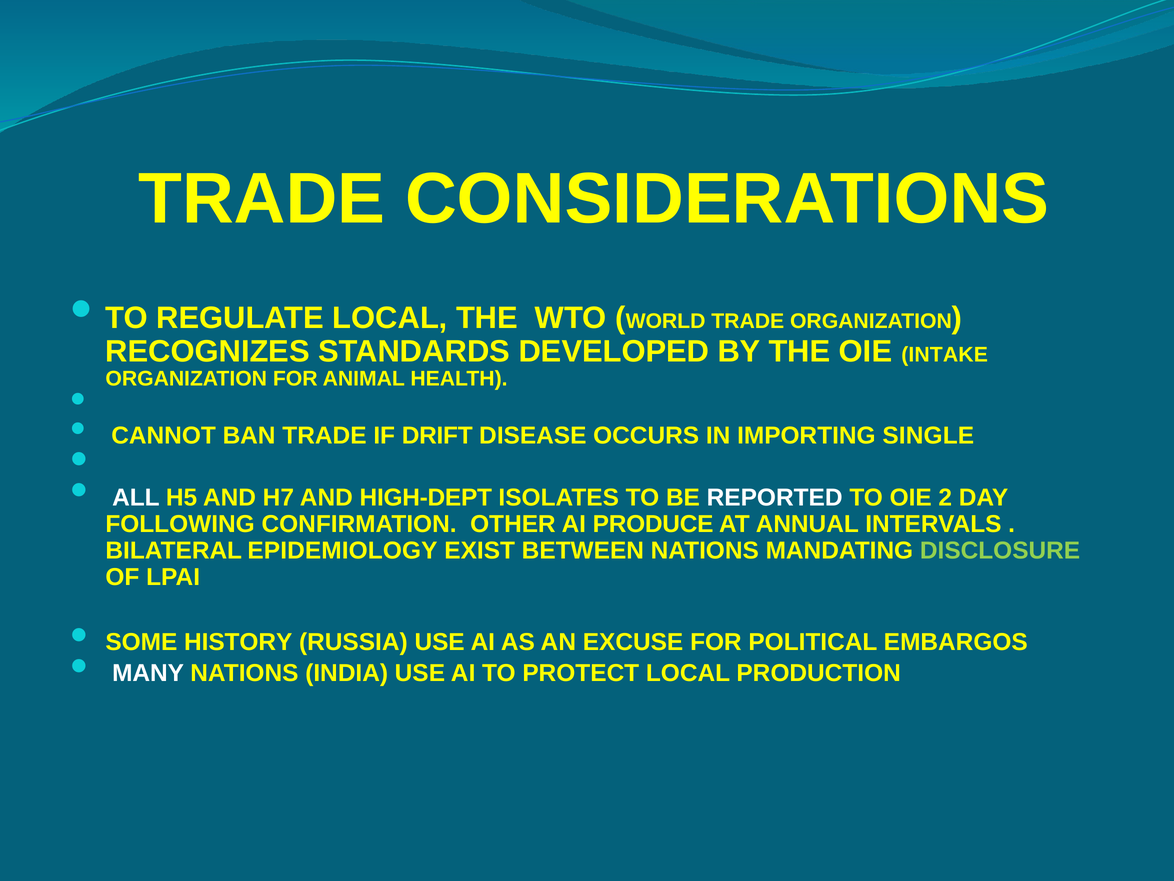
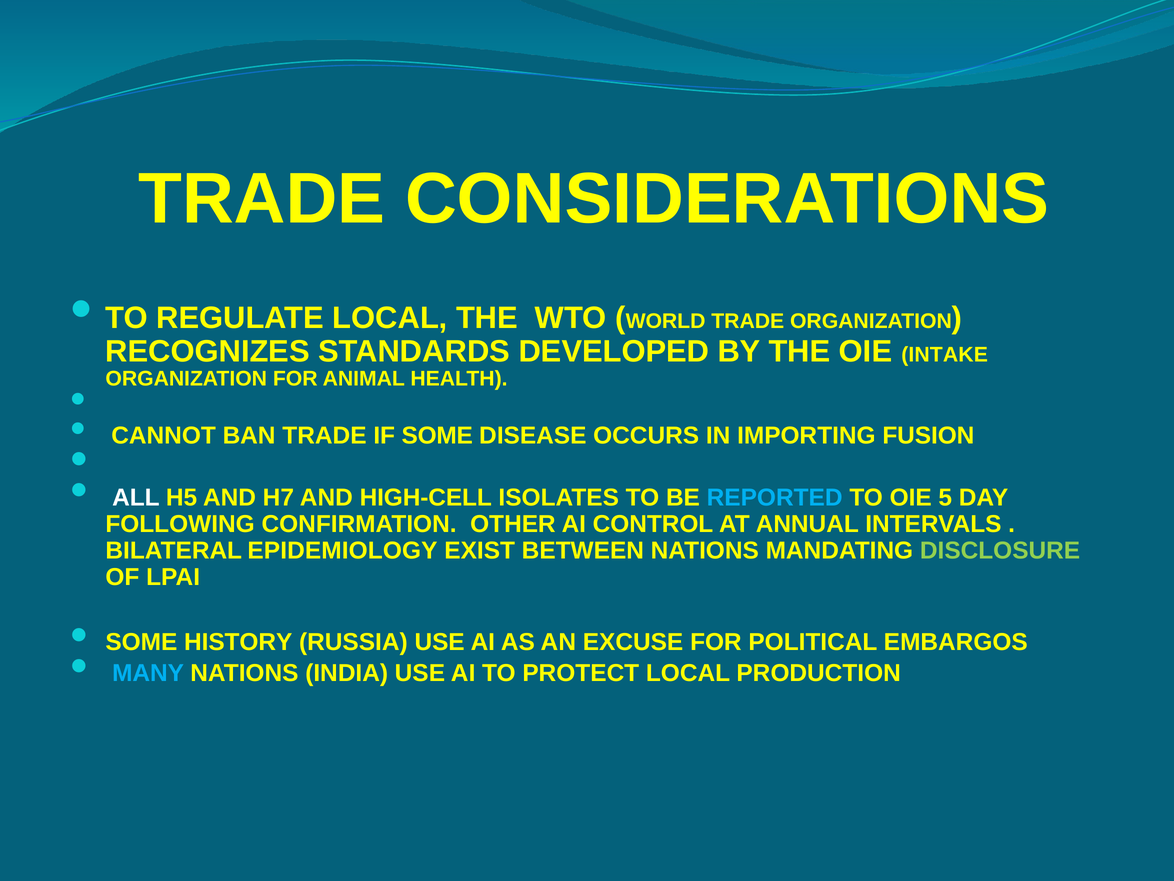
IF DRIFT: DRIFT -> SOME
SINGLE: SINGLE -> FUSION
HIGH-DEPT: HIGH-DEPT -> HIGH-CELL
REPORTED colour: white -> light blue
2: 2 -> 5
PRODUCE: PRODUCE -> CONTROL
MANY colour: white -> light blue
